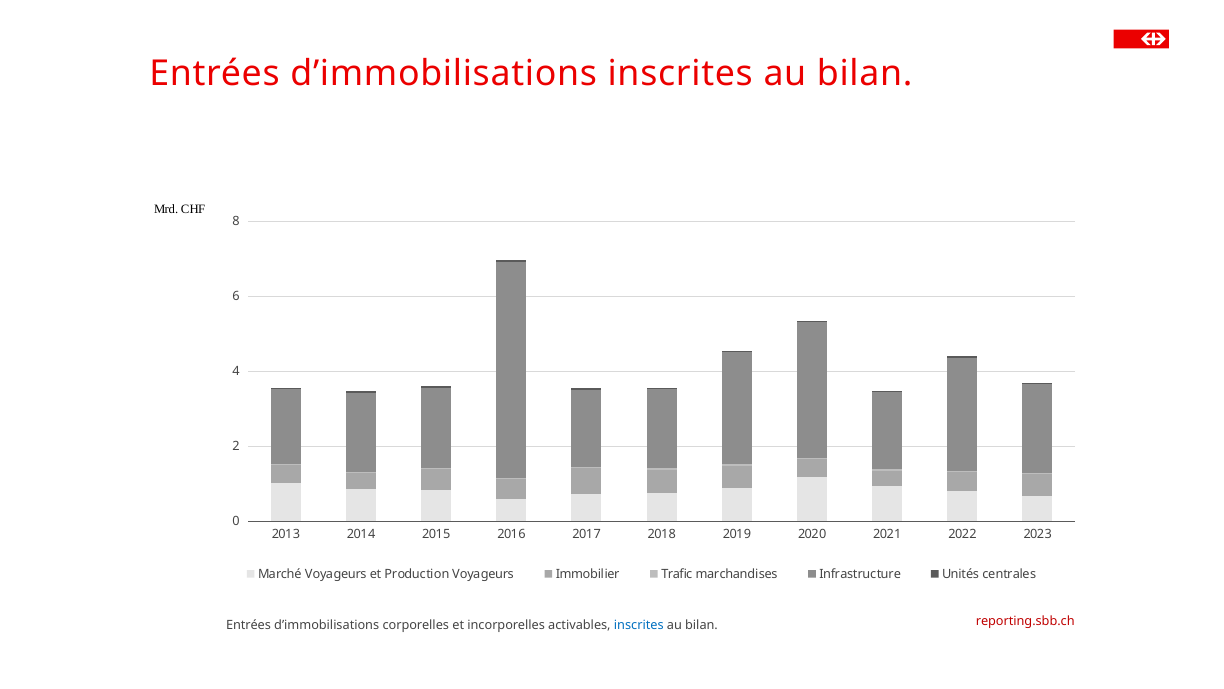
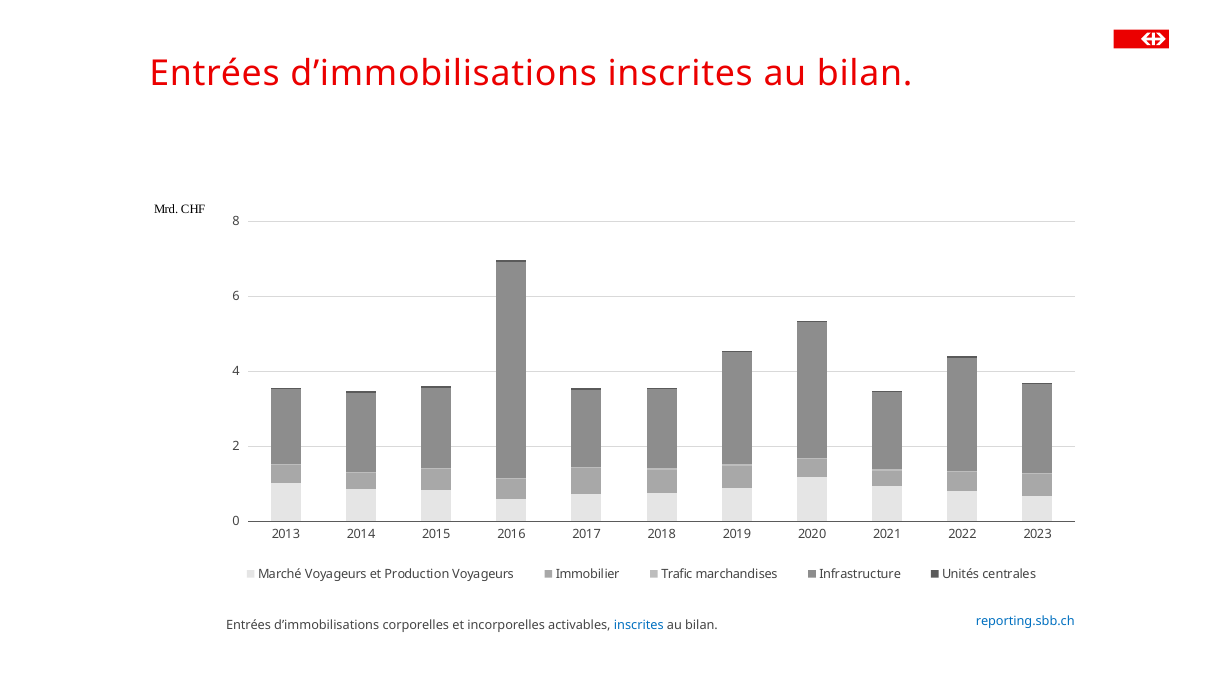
reporting.sbb.ch colour: red -> blue
